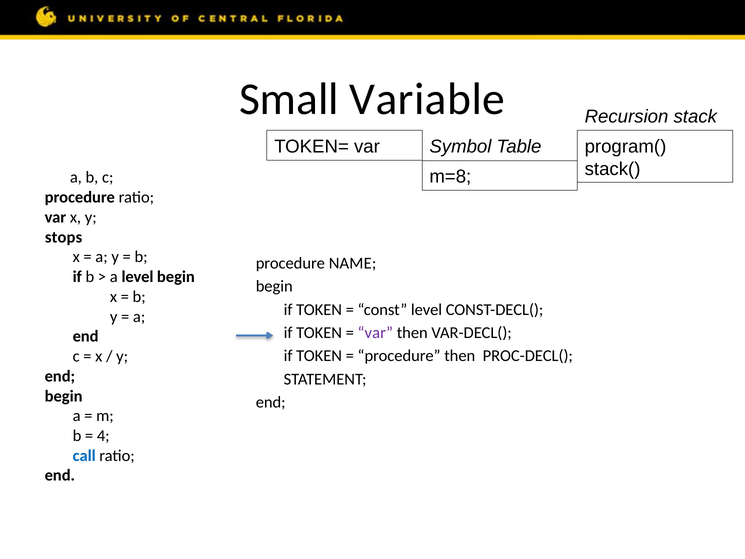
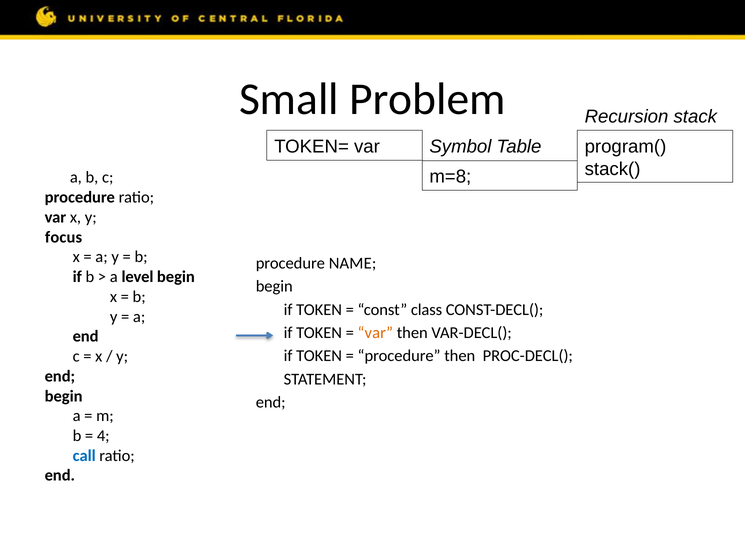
Variable: Variable -> Problem
stops: stops -> focus
const level: level -> class
var at (375, 333) colour: purple -> orange
